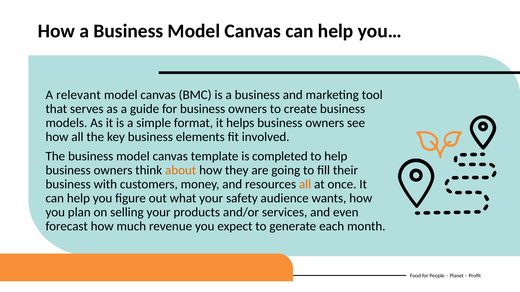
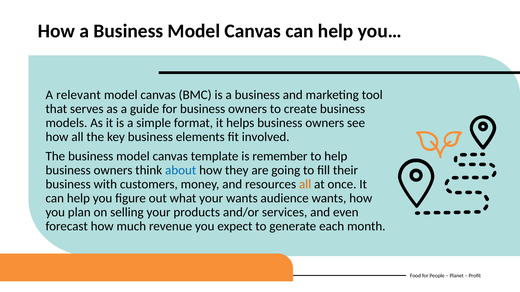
completed: completed -> remember
about colour: orange -> blue
your safety: safety -> wants
